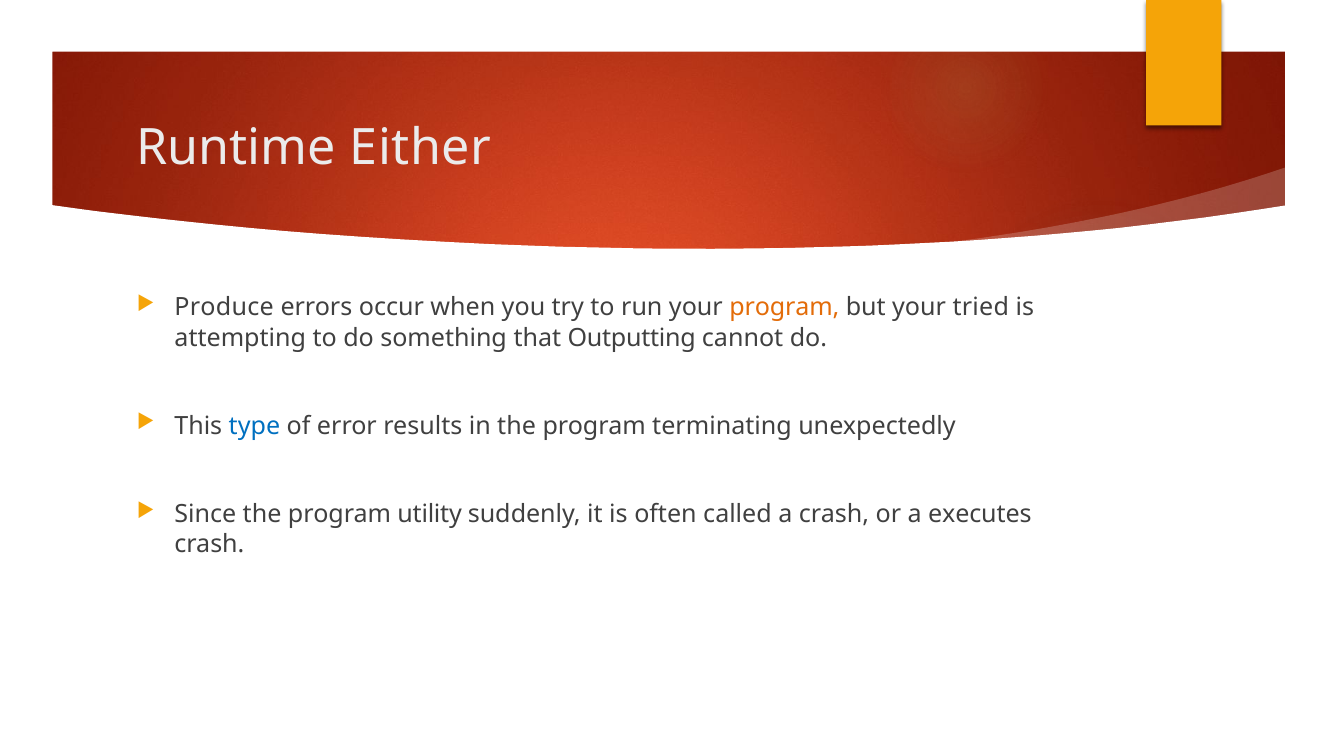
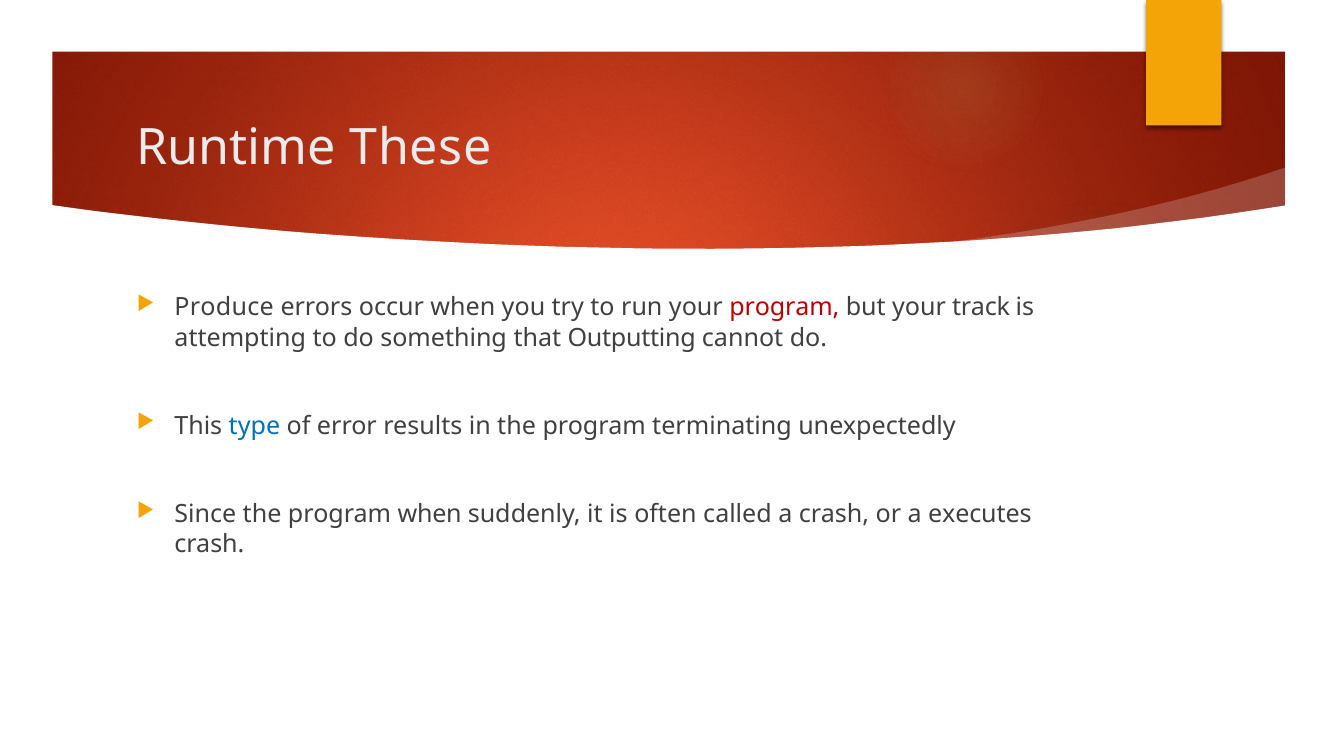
Either: Either -> These
program at (784, 308) colour: orange -> red
tried: tried -> track
program utility: utility -> when
